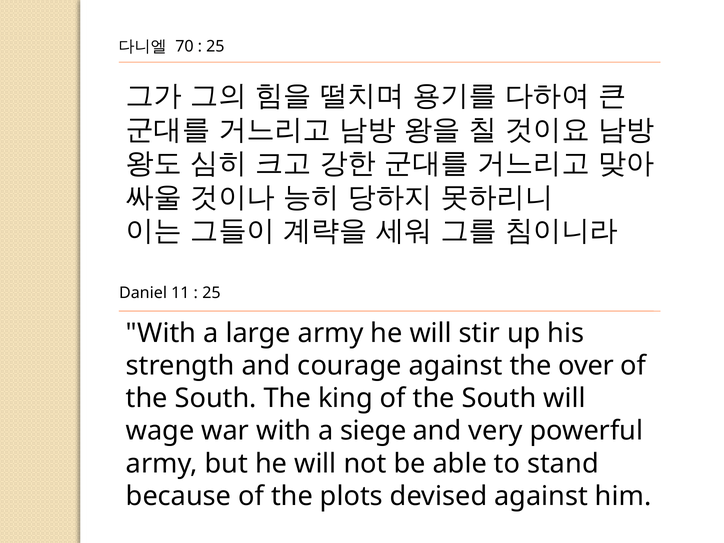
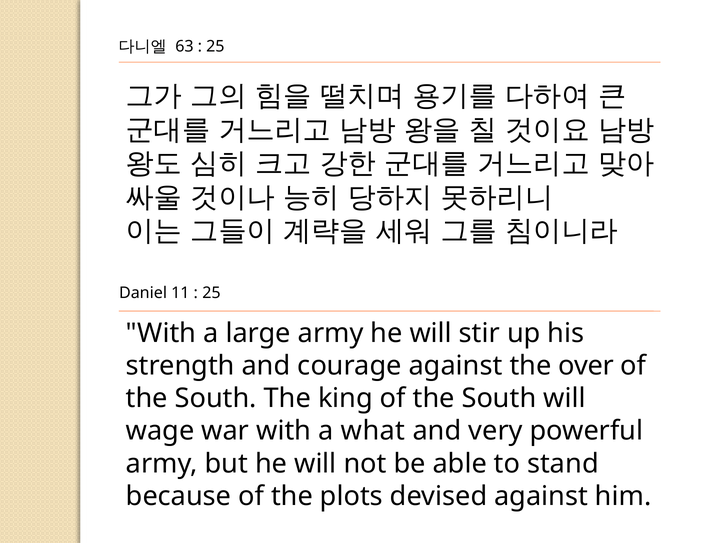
70: 70 -> 63
siege: siege -> what
